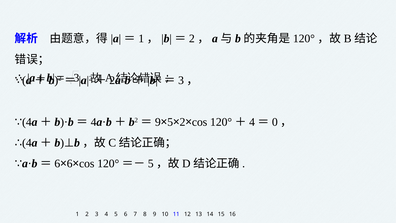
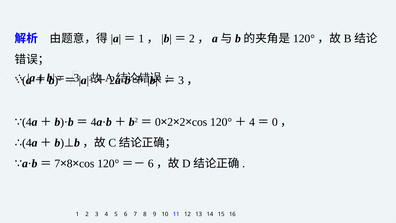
9 at (158, 122): 9 -> 0
5 at (170, 122): 5 -> 2
6 at (57, 163): 6 -> 7
6 at (70, 163): 6 -> 8
5 at (151, 163): 5 -> 6
